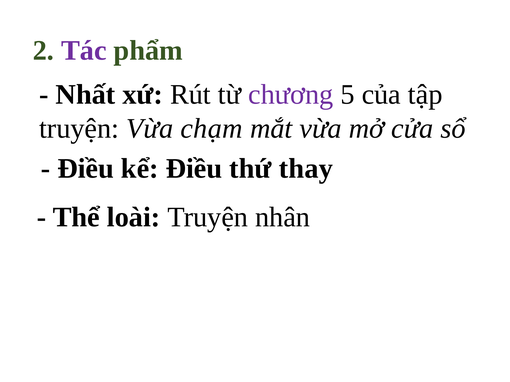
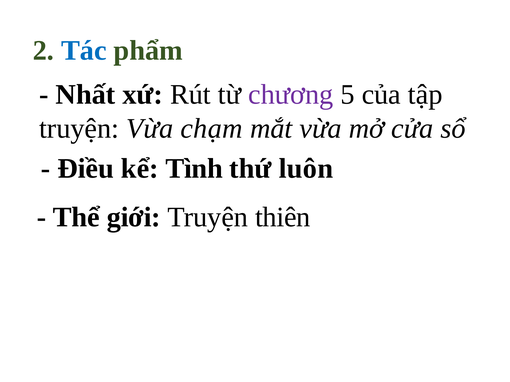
Tác colour: purple -> blue
kể Điều: Điều -> Tình
thay: thay -> luôn
loài: loài -> giới
nhân: nhân -> thiên
